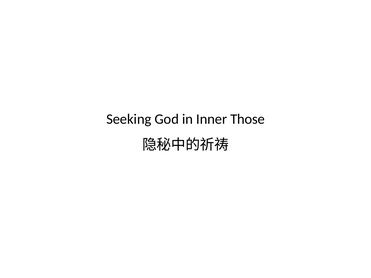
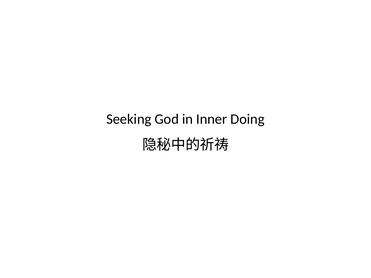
Those: Those -> Doing
